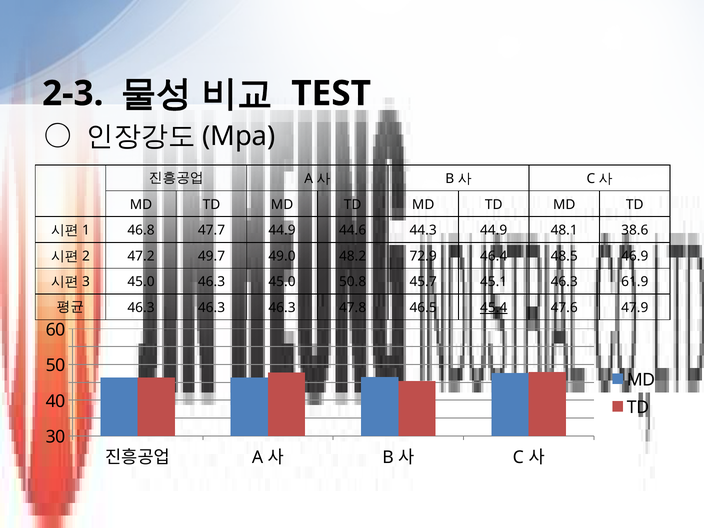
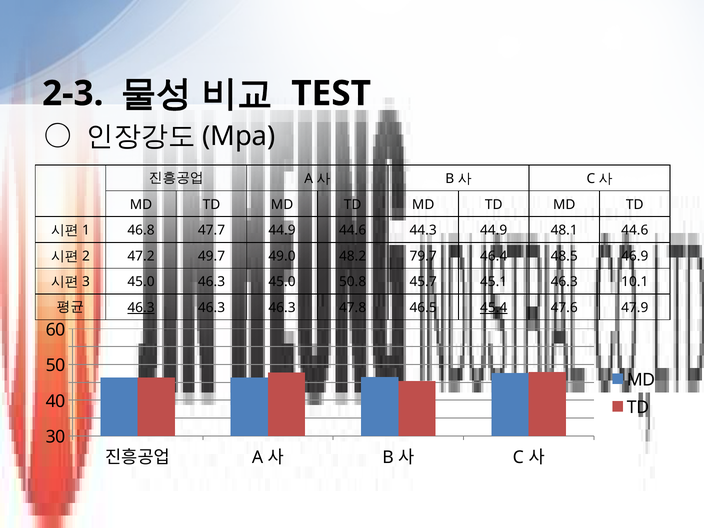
48.1 38.6: 38.6 -> 44.6
72.9: 72.9 -> 79.7
61.9: 61.9 -> 10.1
46.3 at (141, 308) underline: none -> present
